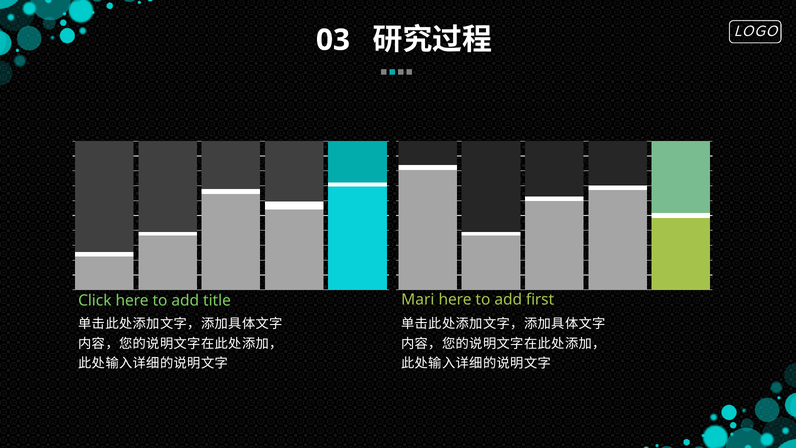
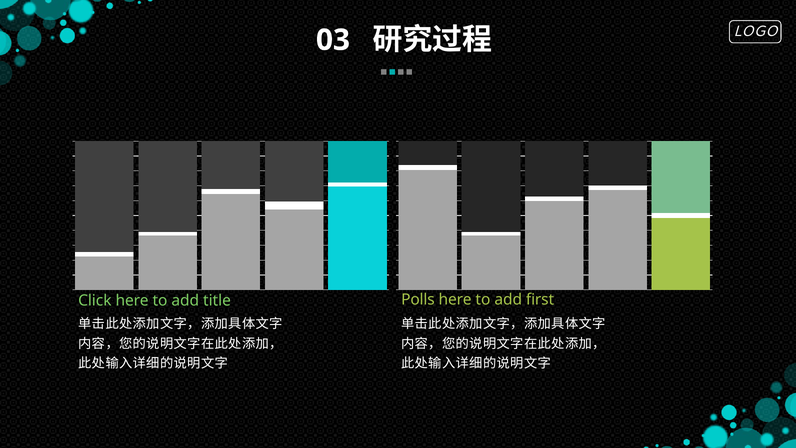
Mari: Mari -> Polls
